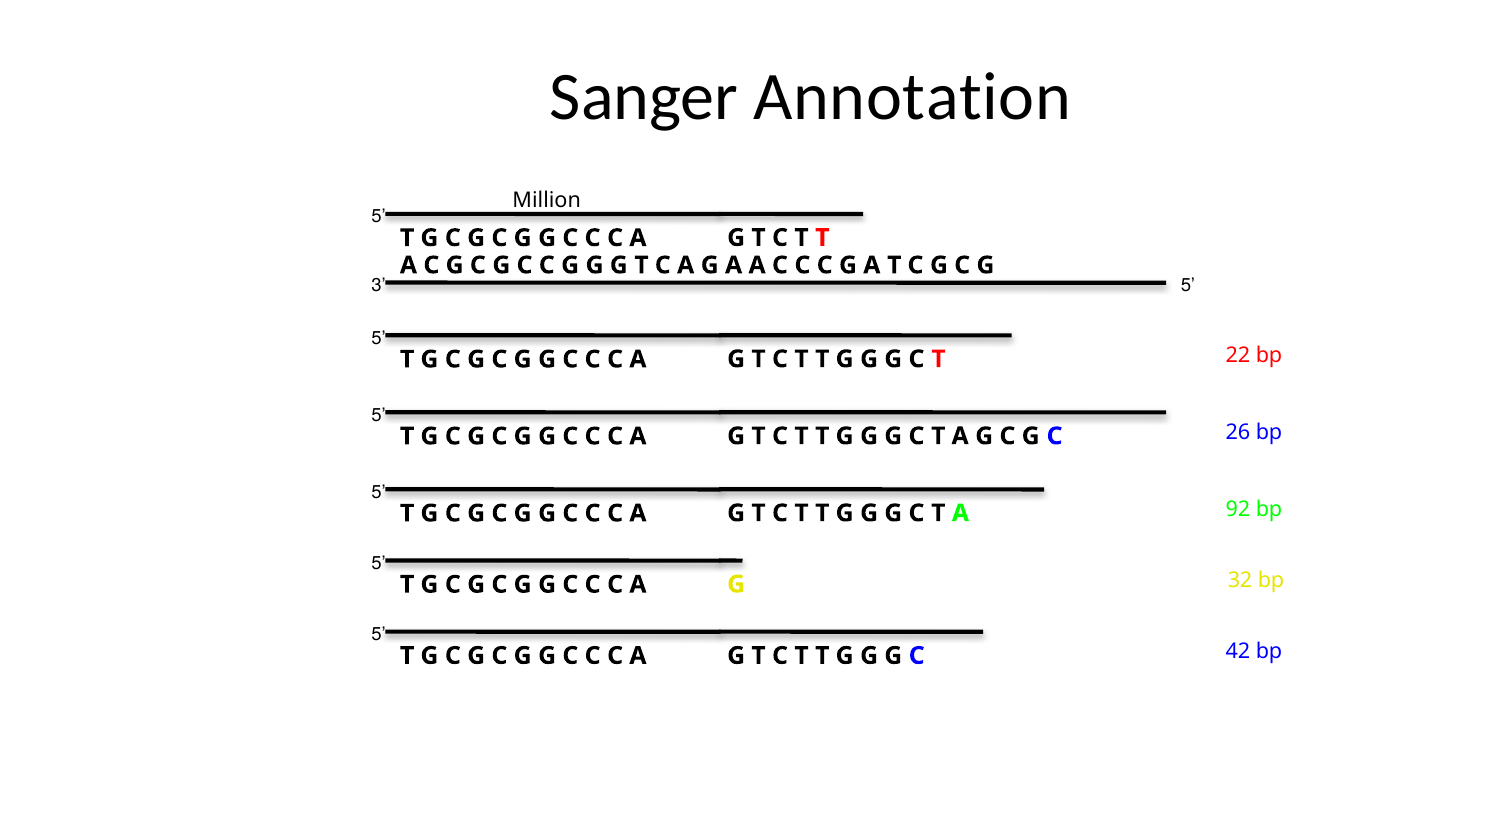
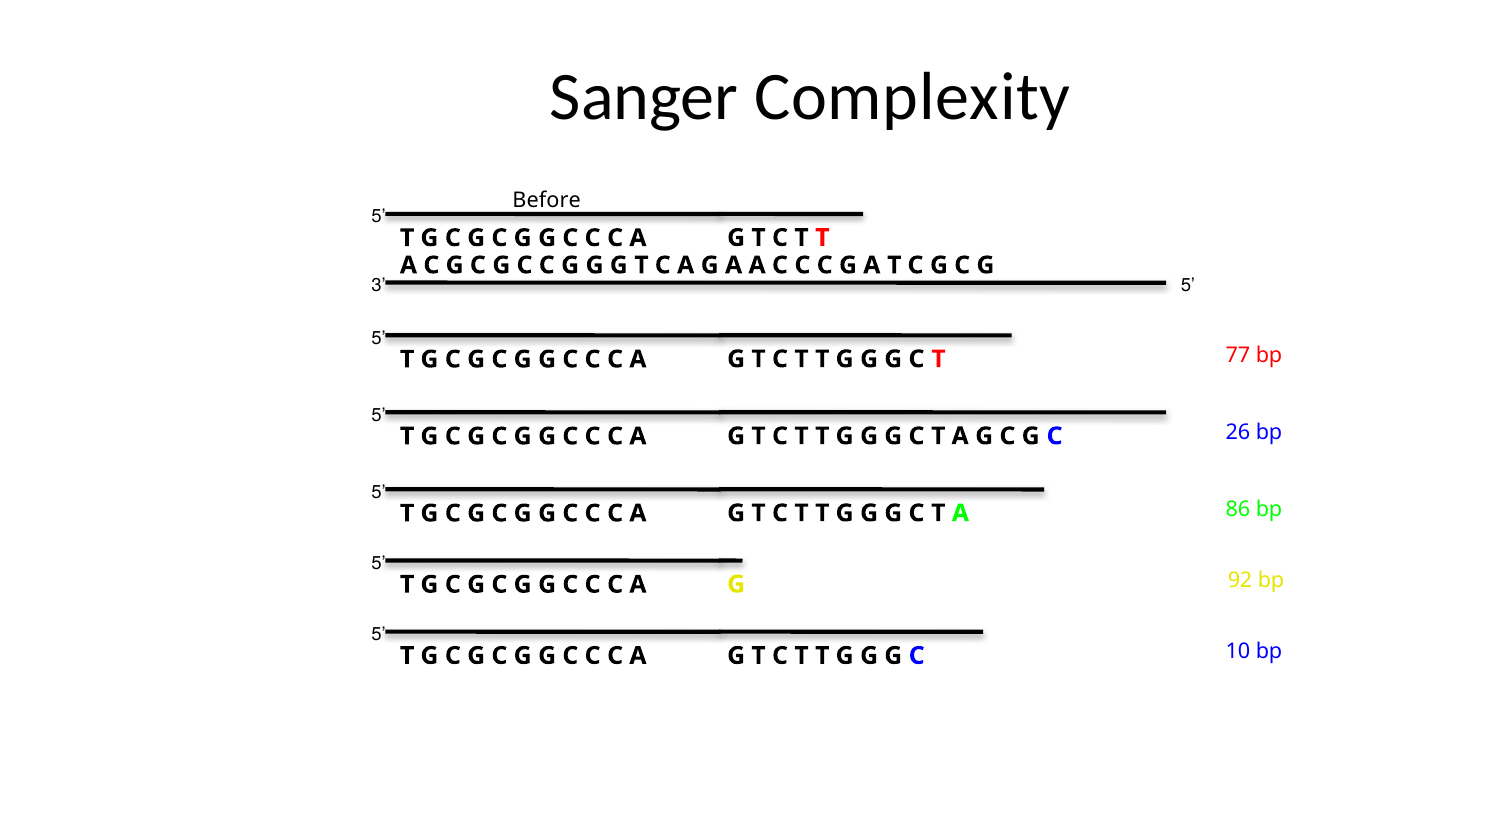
Annotation: Annotation -> Complexity
Million: Million -> Before
22: 22 -> 77
92: 92 -> 86
32: 32 -> 92
42: 42 -> 10
